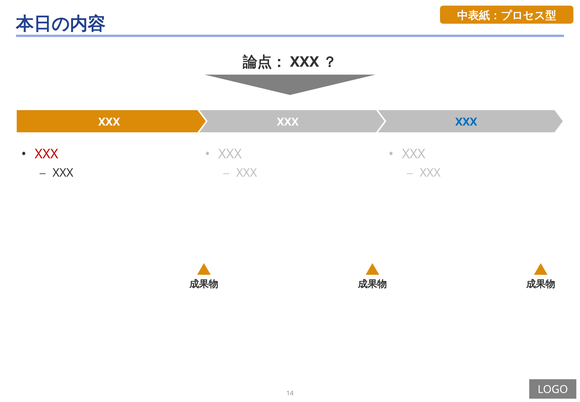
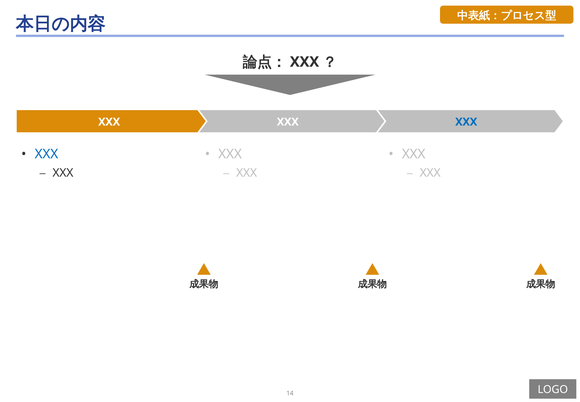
XXX at (46, 154) colour: red -> blue
